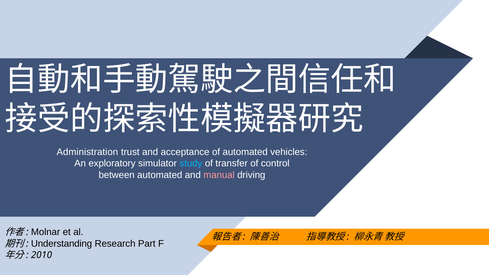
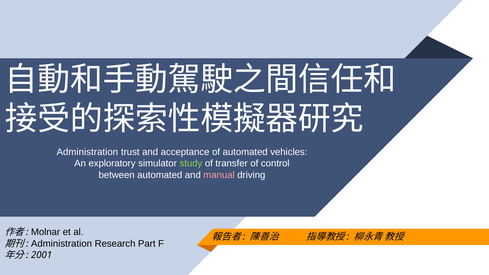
study colour: light blue -> light green
Understanding at (62, 244): Understanding -> Administration
2010: 2010 -> 2001
